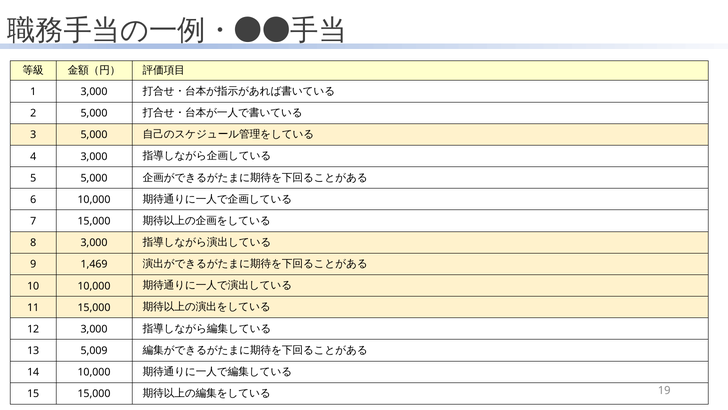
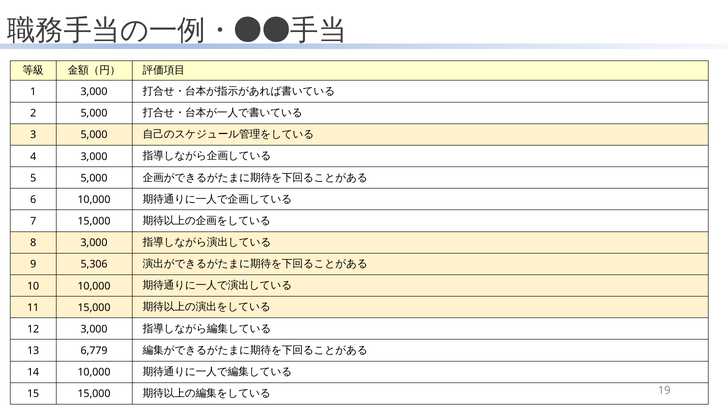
1,469: 1,469 -> 5,306
5,009: 5,009 -> 6,779
